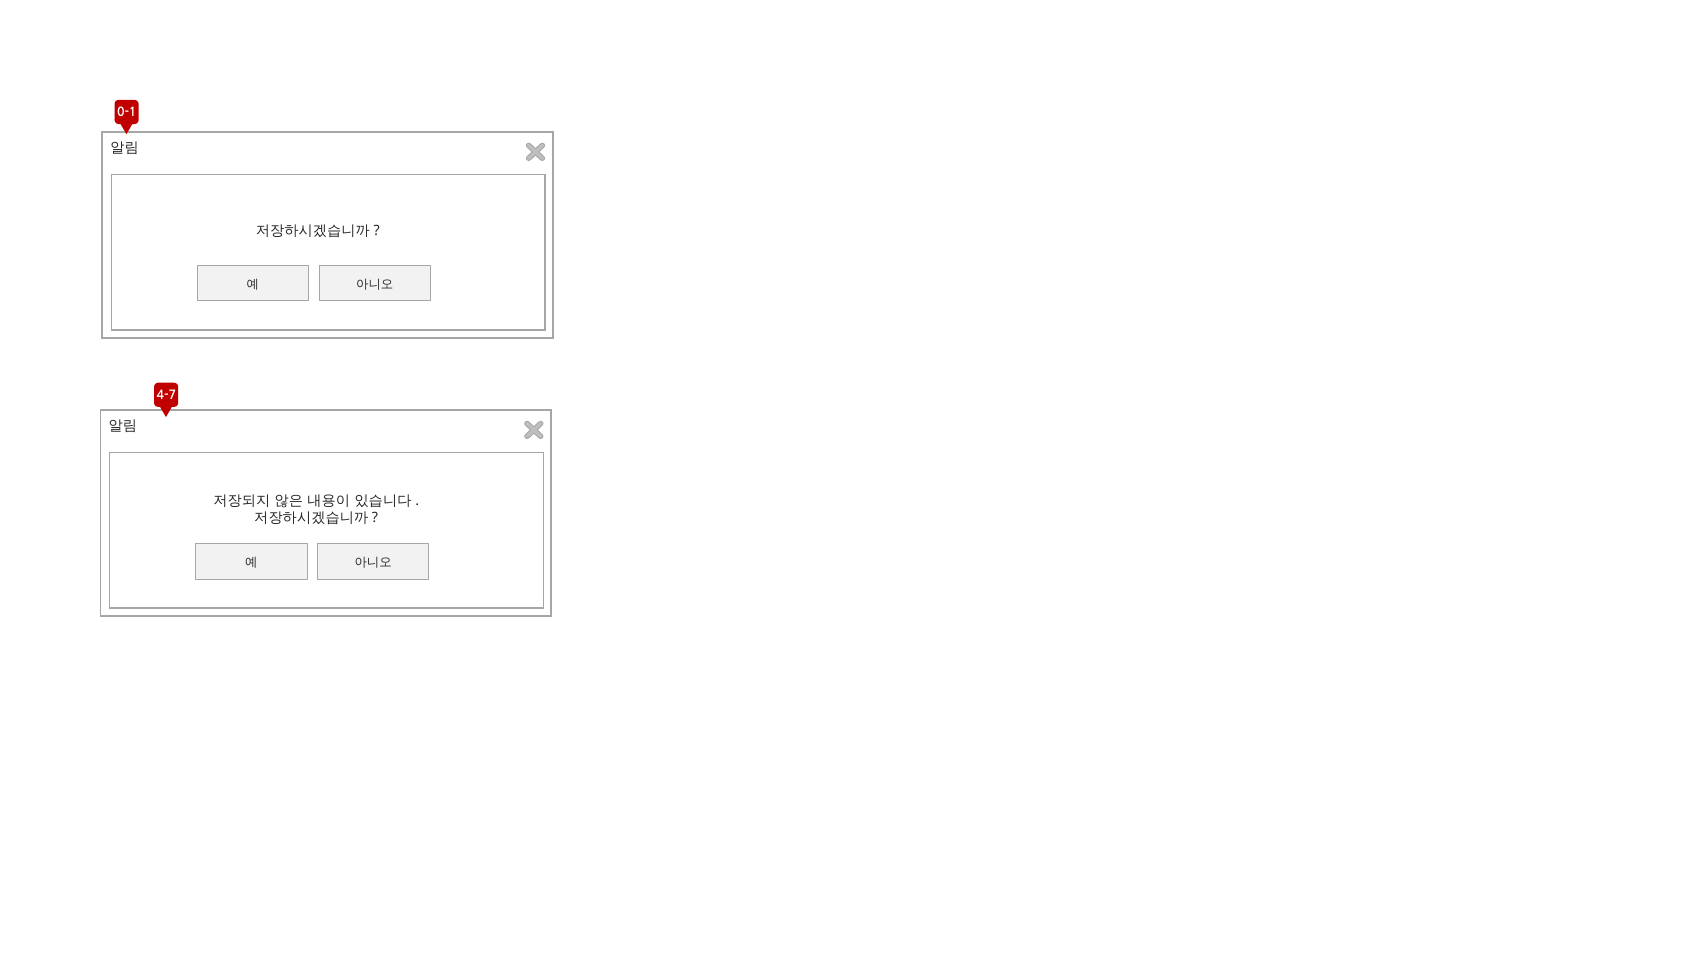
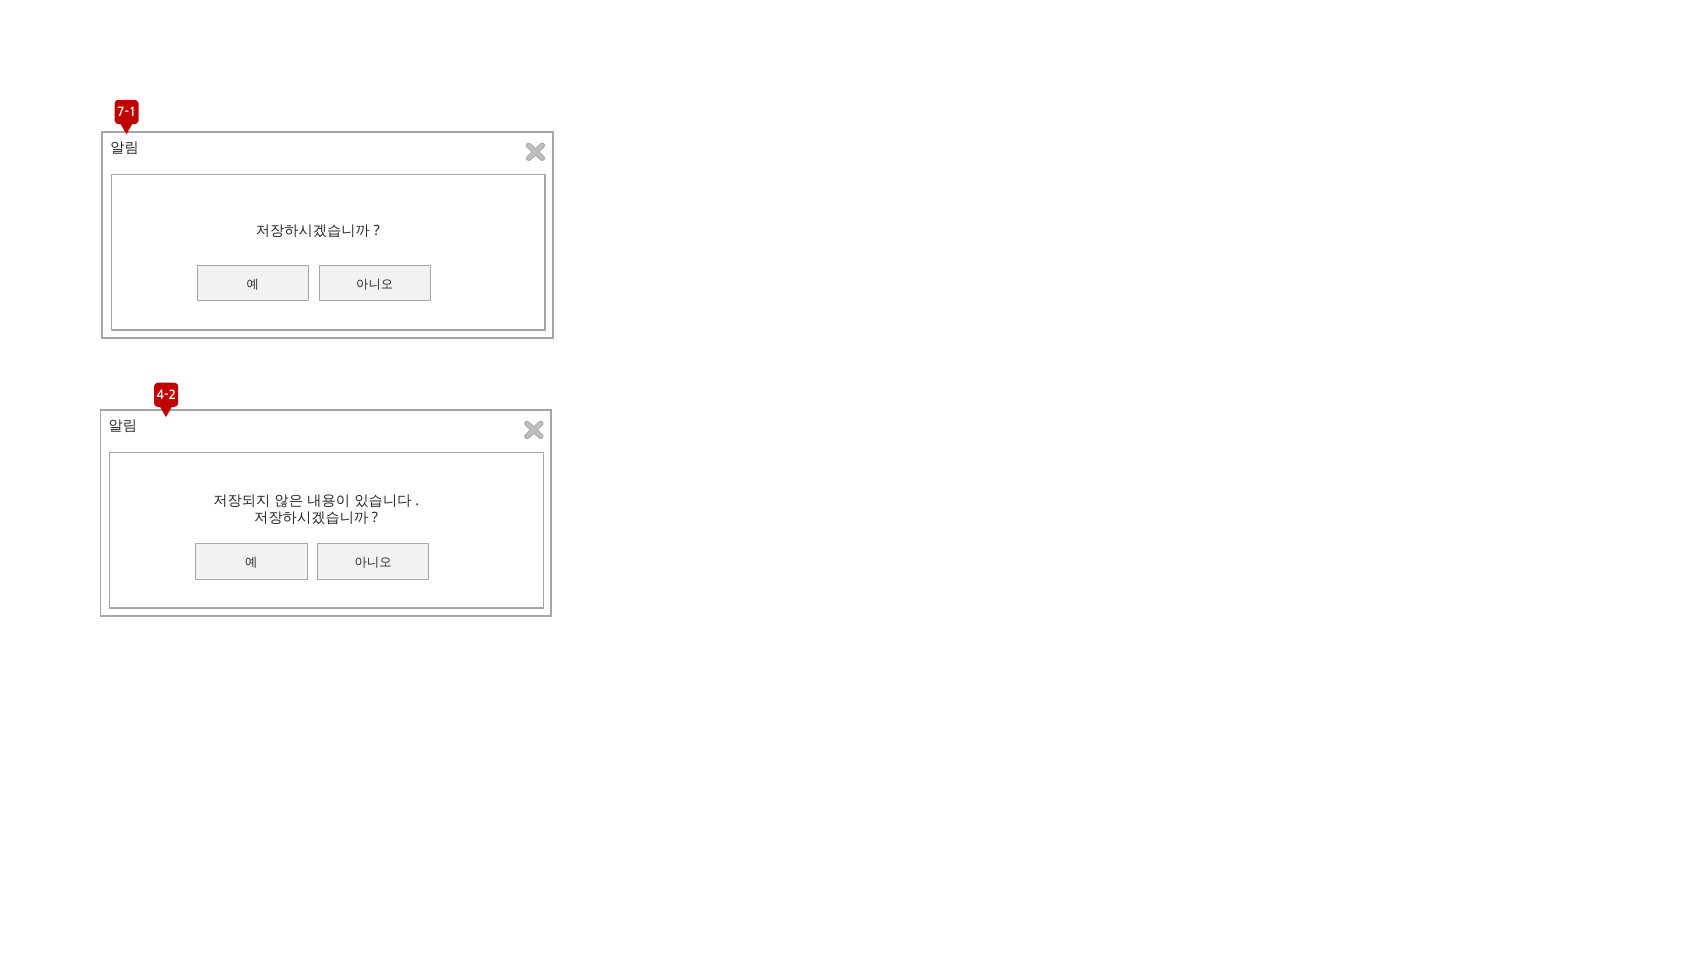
0-1: 0-1 -> 7-1
4-7: 4-7 -> 4-2
